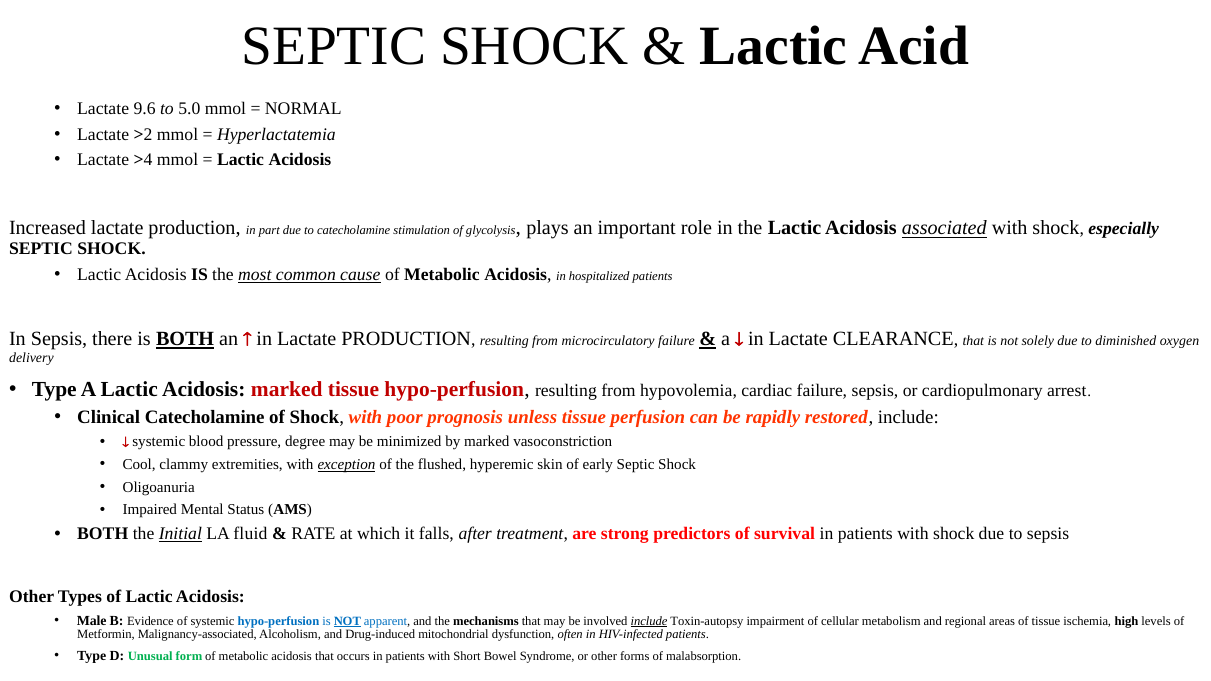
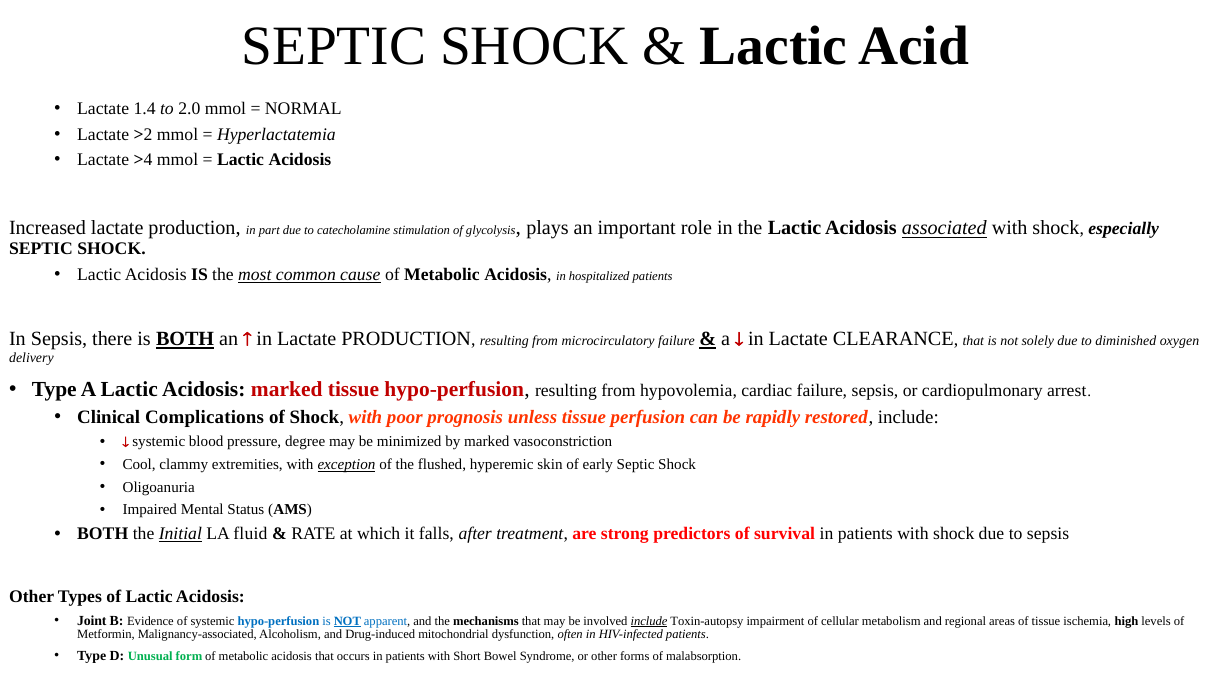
9.6: 9.6 -> 1.4
5.0: 5.0 -> 2.0
Clinical Catecholamine: Catecholamine -> Complications
Male: Male -> Joint
